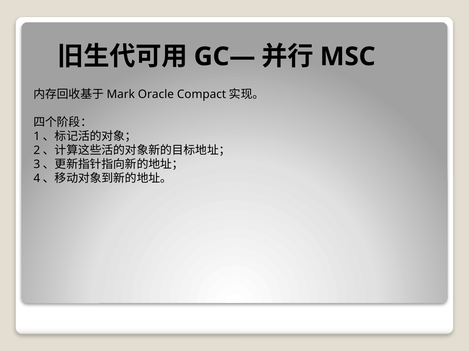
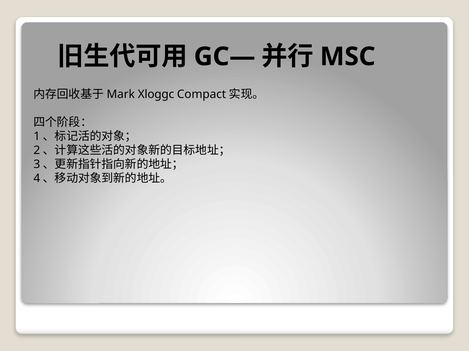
Oracle: Oracle -> Xloggc
